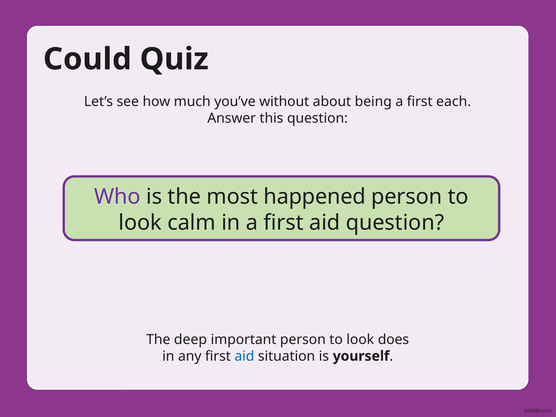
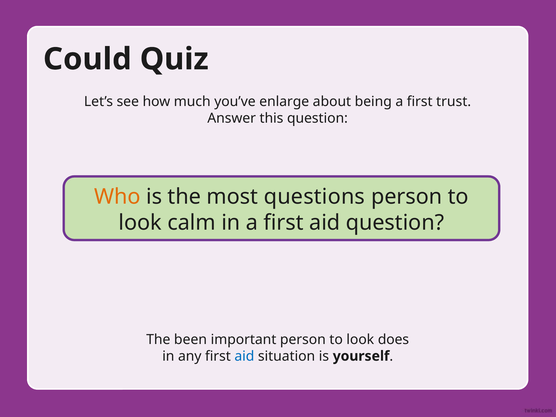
without: without -> enlarge
each: each -> trust
Who colour: purple -> orange
happened: happened -> questions
deep: deep -> been
